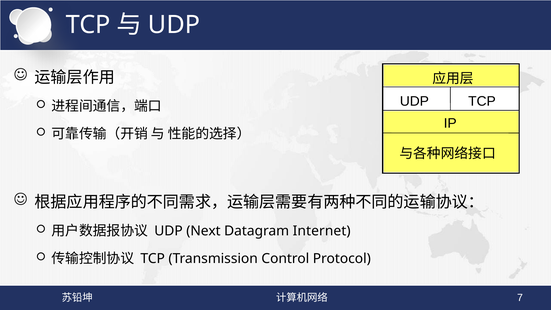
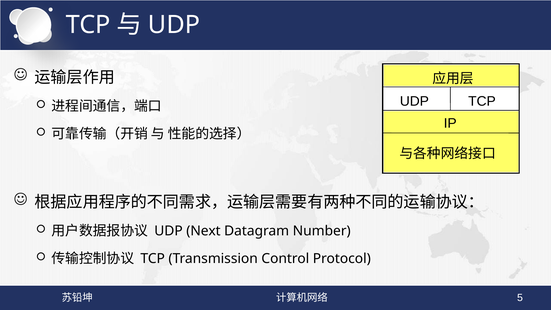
Internet: Internet -> Number
7: 7 -> 5
